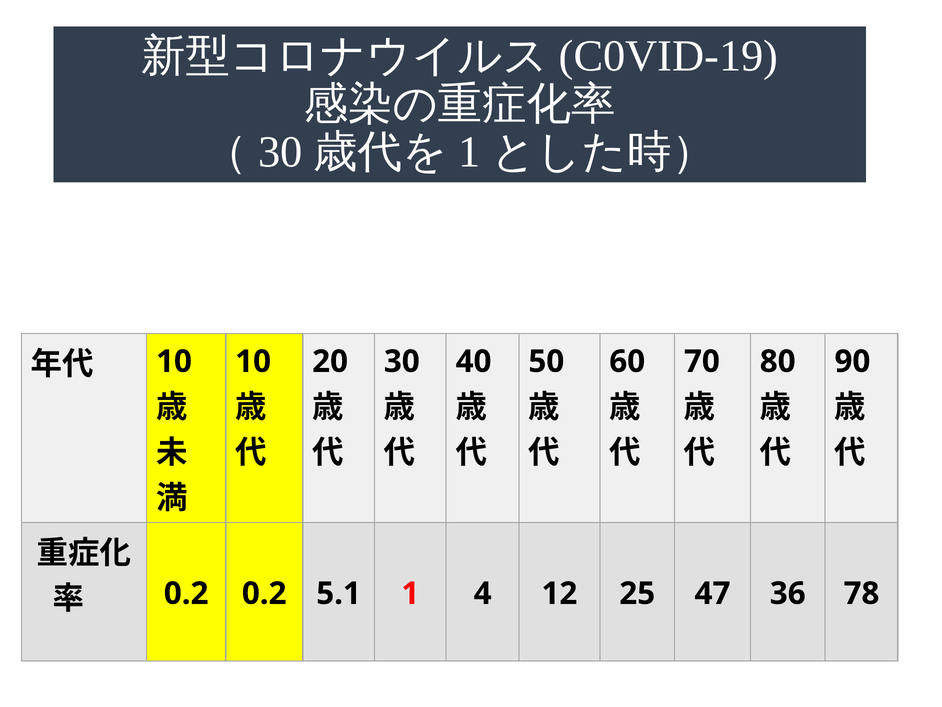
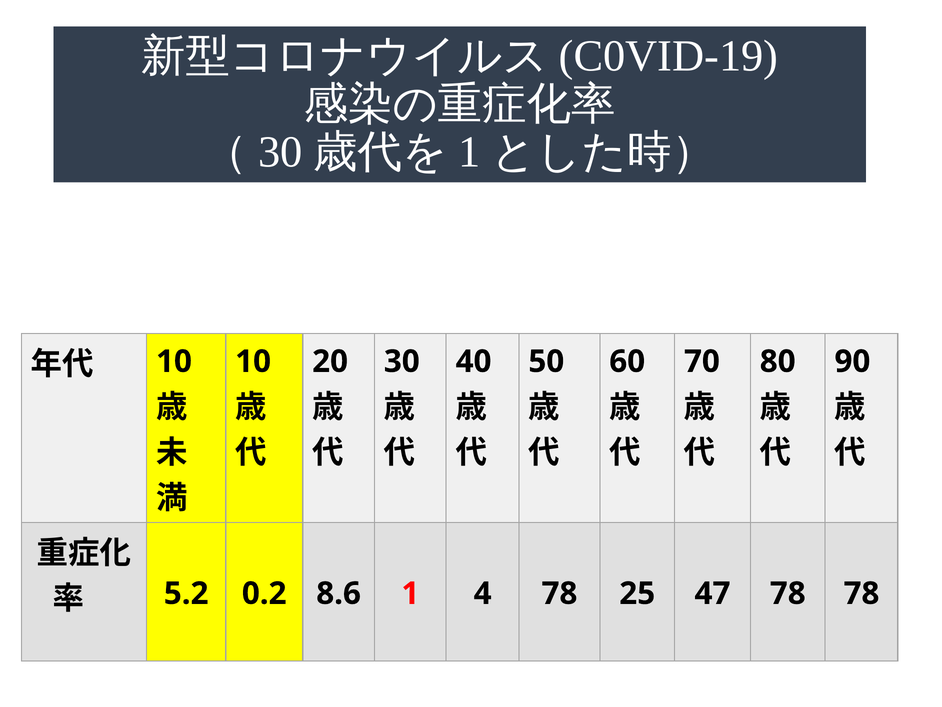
0.2 at (186, 593): 0.2 -> 5.2
5.1: 5.1 -> 8.6
4 12: 12 -> 78
47 36: 36 -> 78
